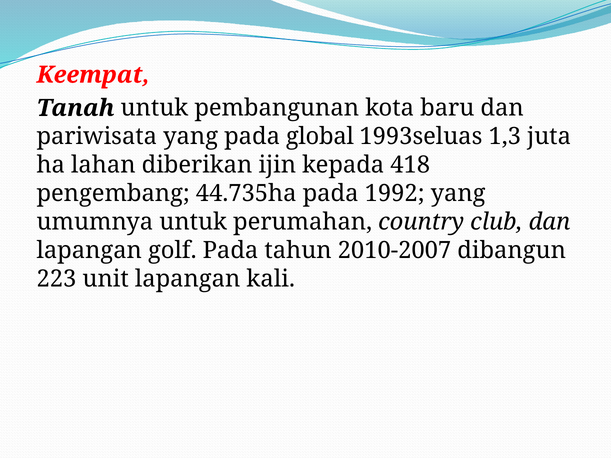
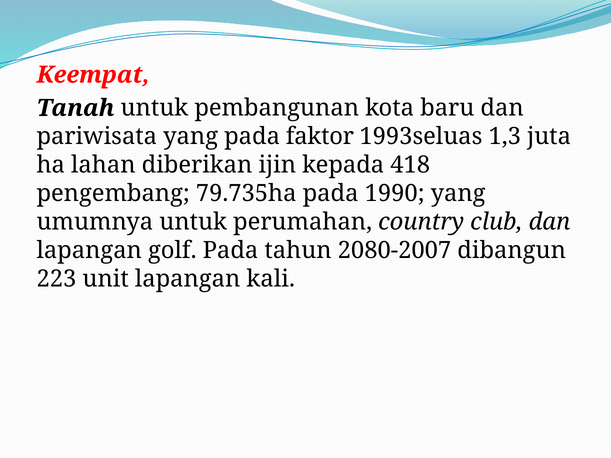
global: global -> faktor
44.735ha: 44.735ha -> 79.735ha
1992: 1992 -> 1990
2010-2007: 2010-2007 -> 2080-2007
